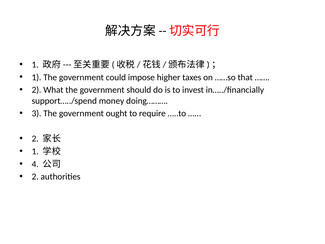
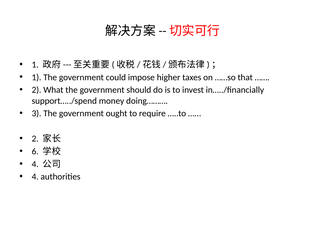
1 at (35, 151): 1 -> 6
2 at (35, 177): 2 -> 4
